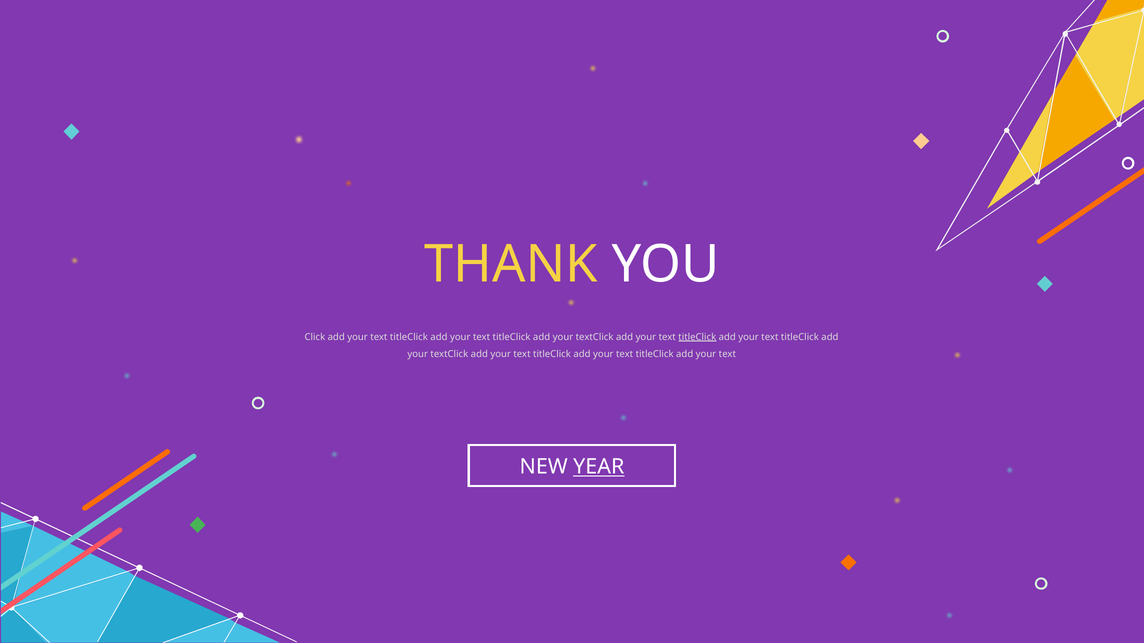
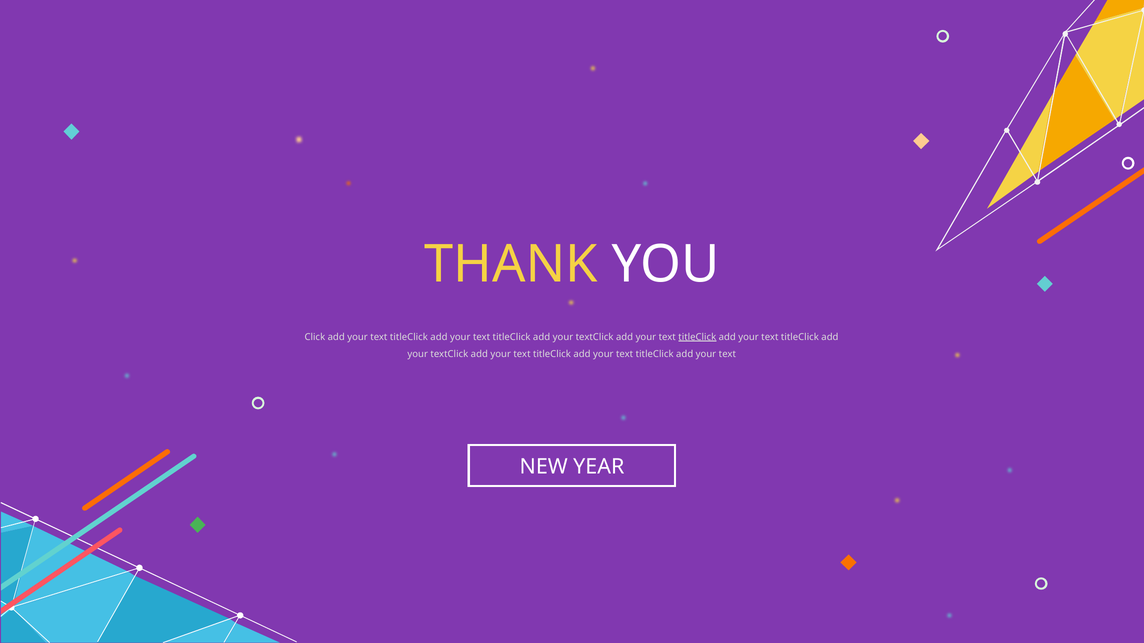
YEAR underline: present -> none
